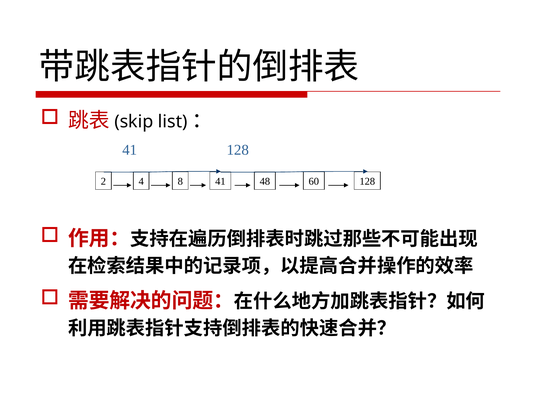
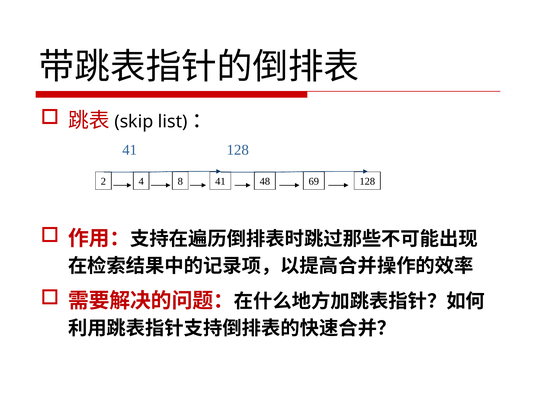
60: 60 -> 69
